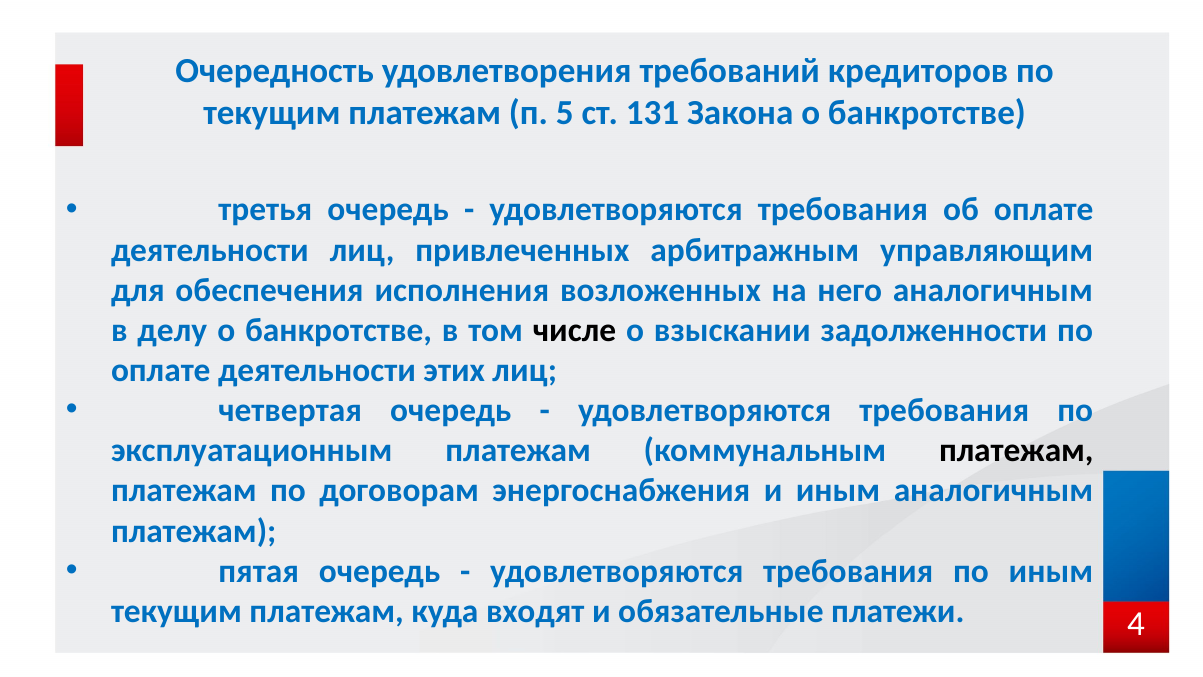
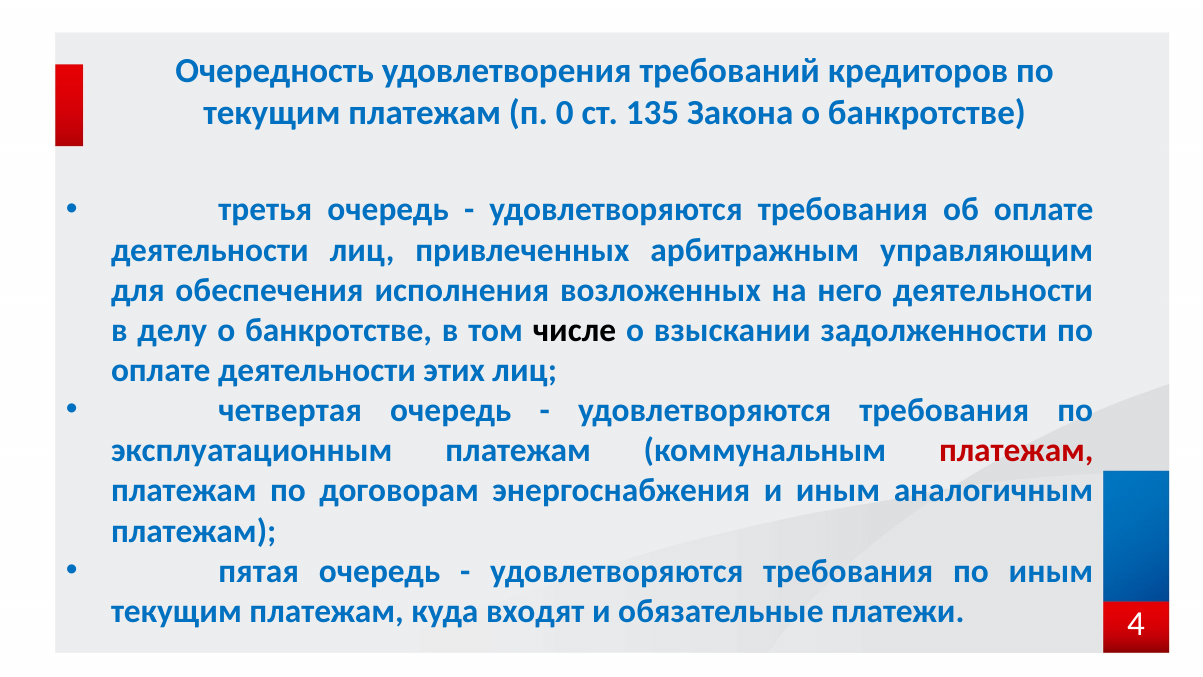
5: 5 -> 0
131: 131 -> 135
него аналогичным: аналогичным -> деятельности
платежам at (1016, 451) colour: black -> red
